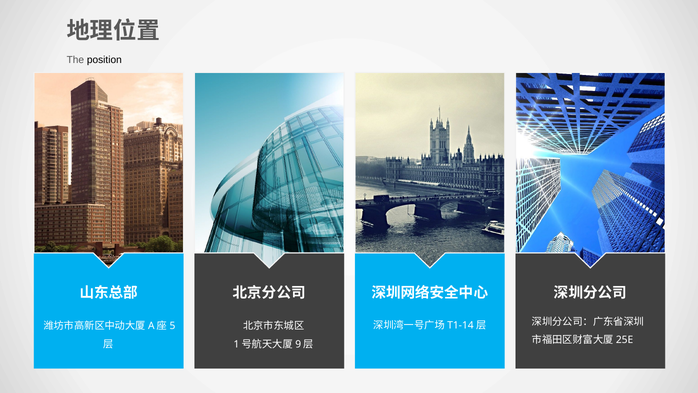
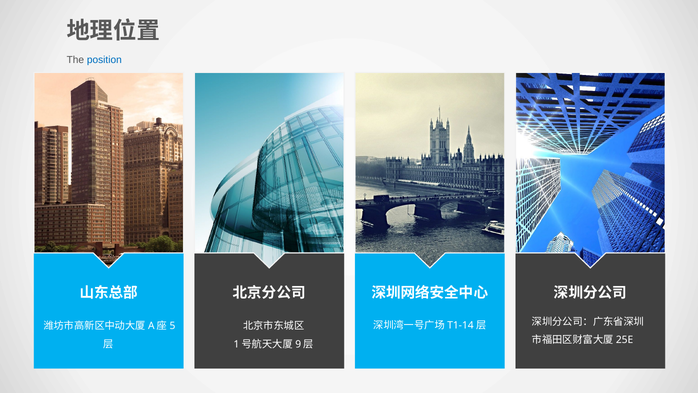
position colour: black -> blue
